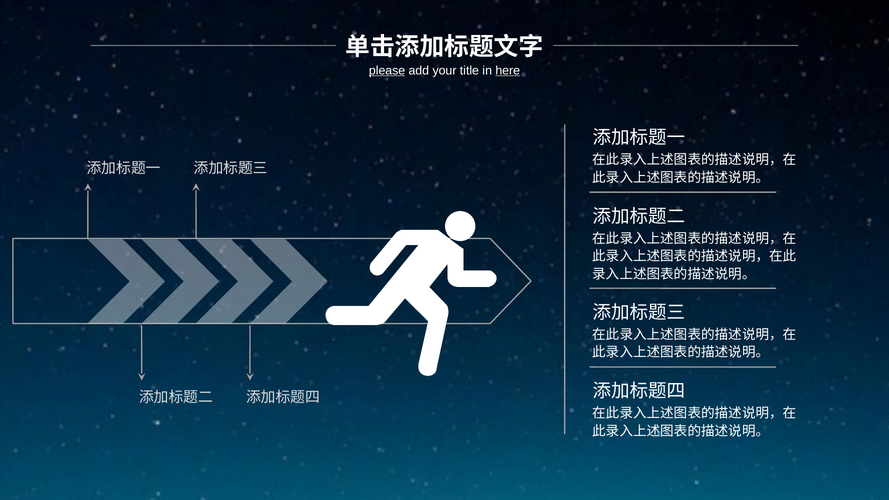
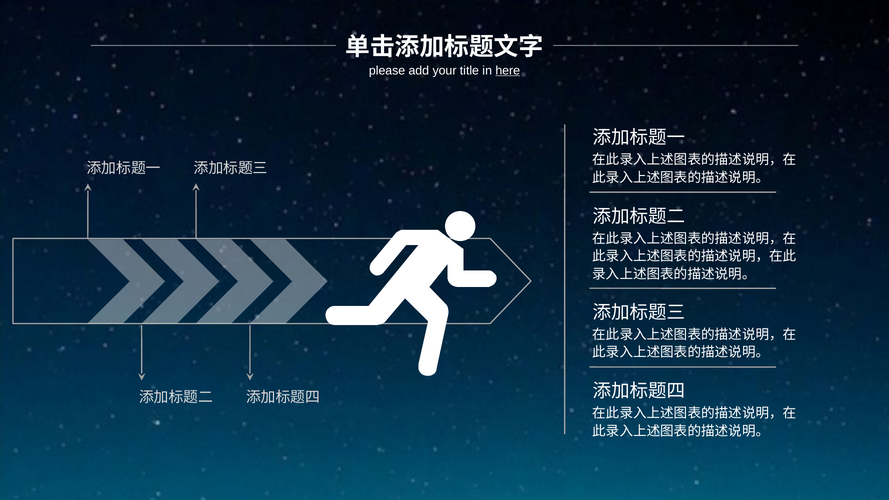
please underline: present -> none
